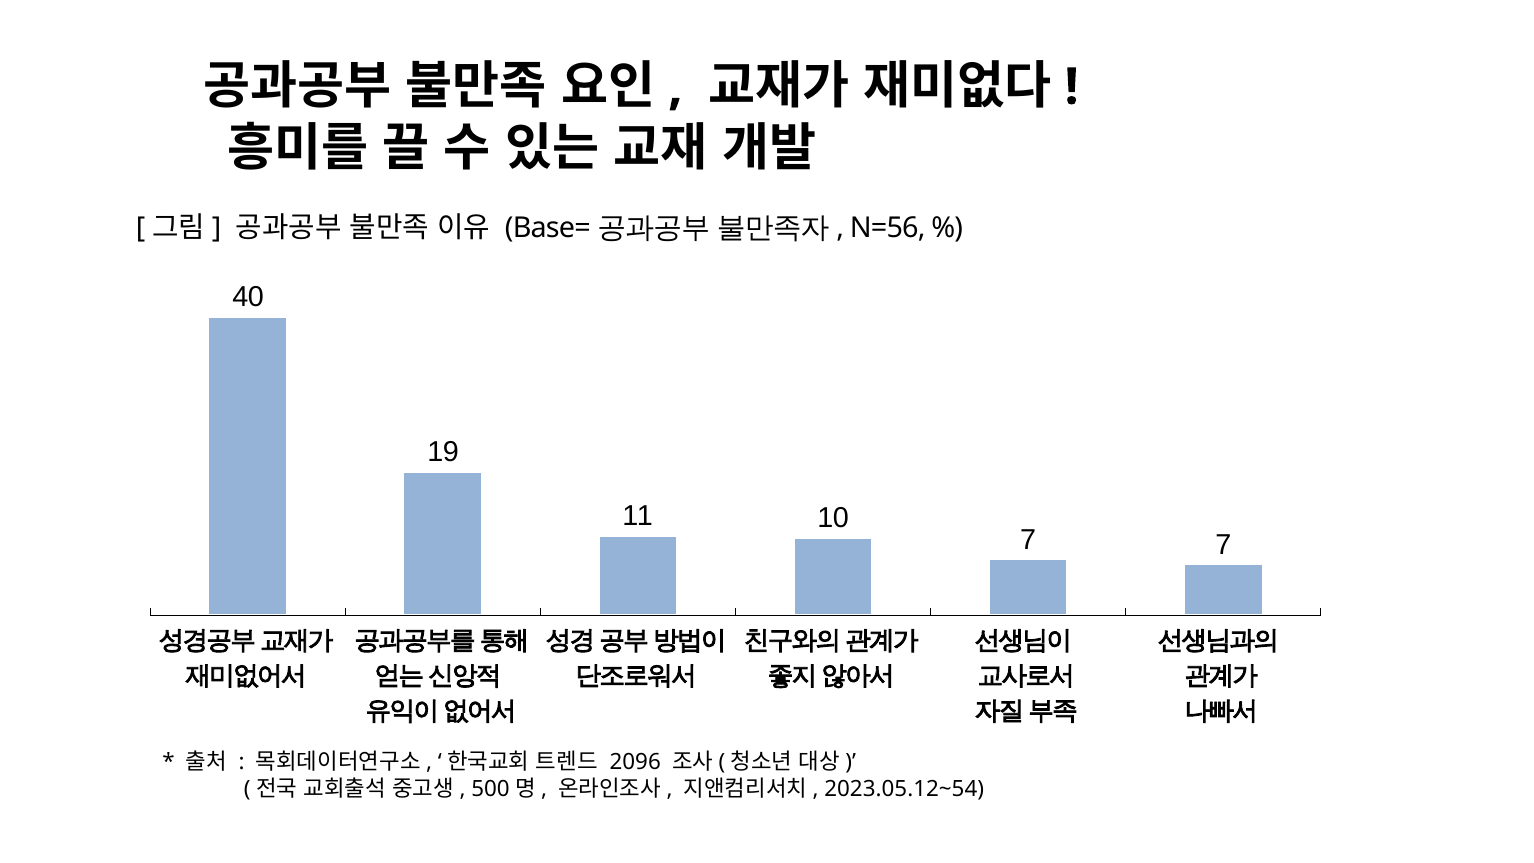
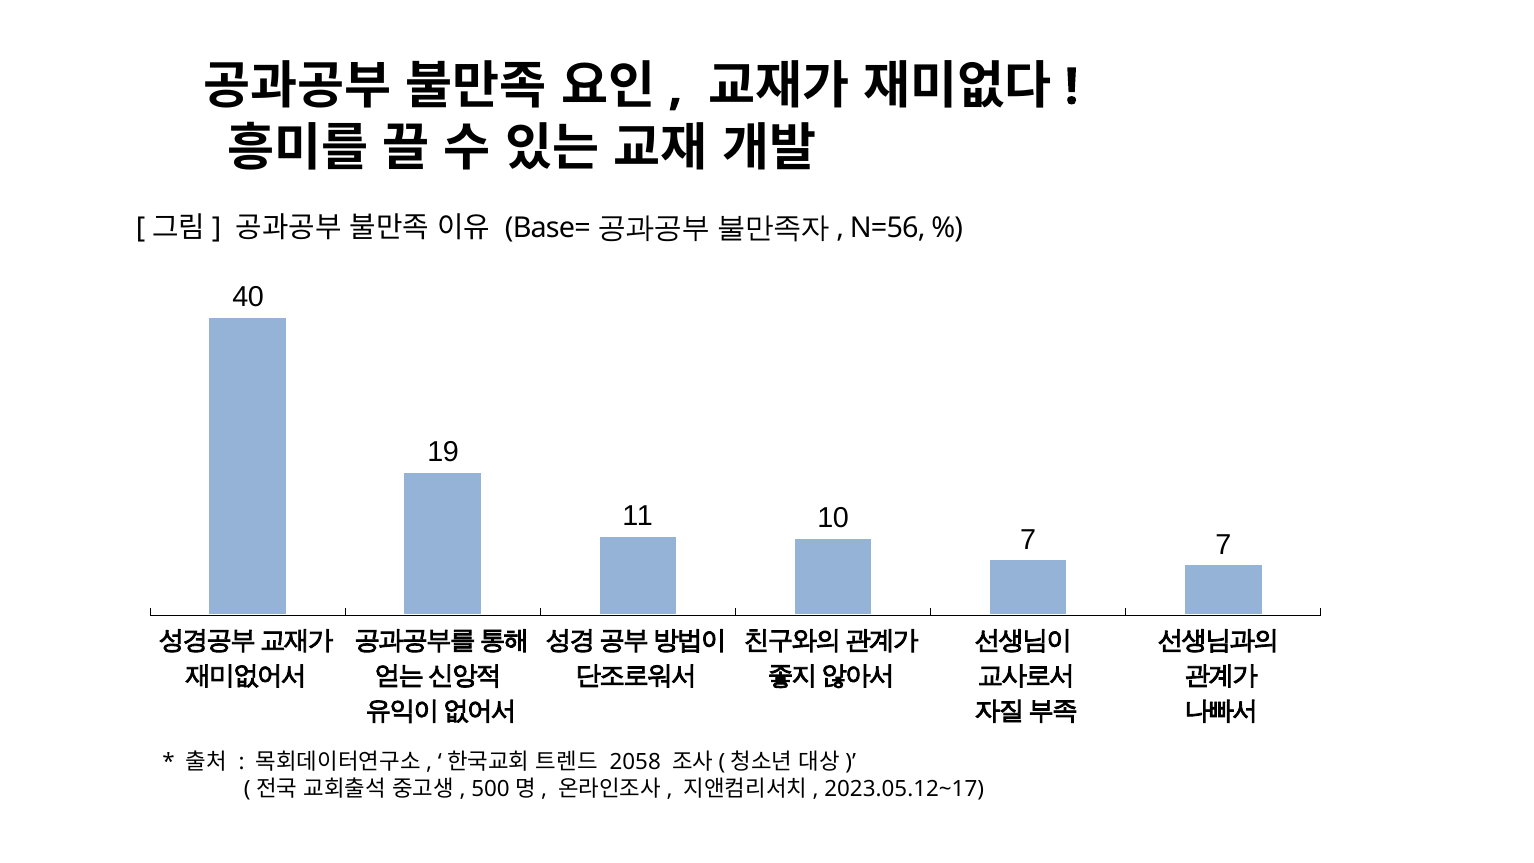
2096: 2096 -> 2058
2023.05.12~54: 2023.05.12~54 -> 2023.05.12~17
